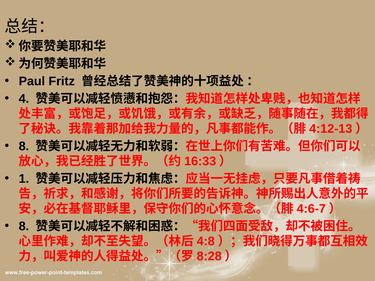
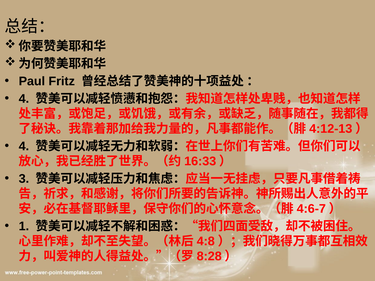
8 at (24, 146): 8 -> 4
1: 1 -> 3
8 at (24, 226): 8 -> 1
